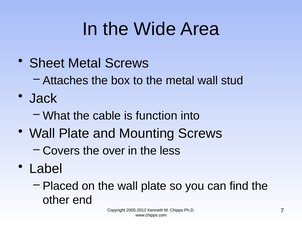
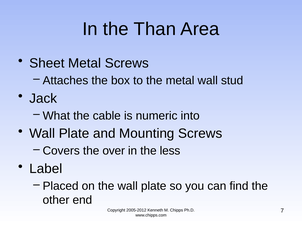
Wide: Wide -> Than
function: function -> numeric
